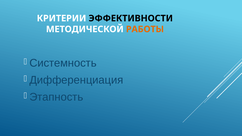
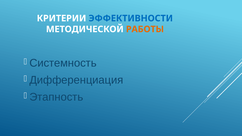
ЭФФЕКТИВНОСТИ colour: black -> blue
